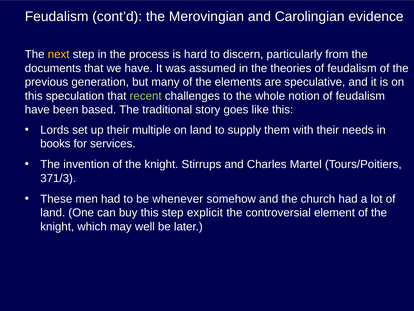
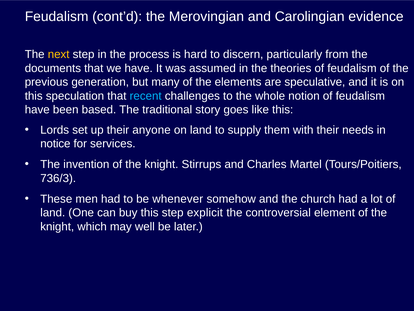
recent colour: light green -> light blue
multiple: multiple -> anyone
books: books -> notice
371/3: 371/3 -> 736/3
